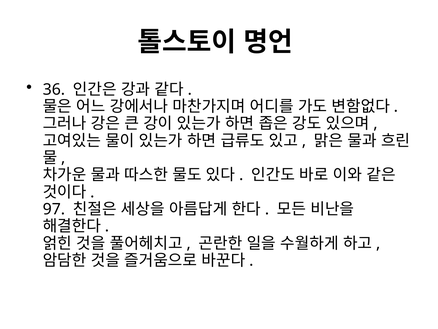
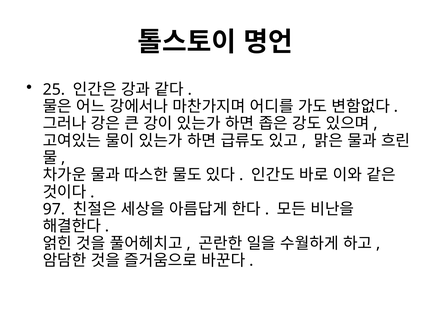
36: 36 -> 25
